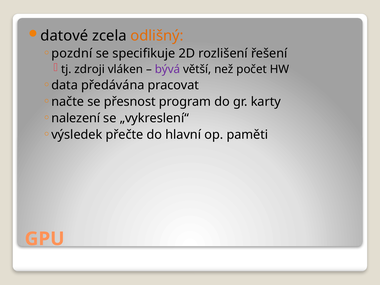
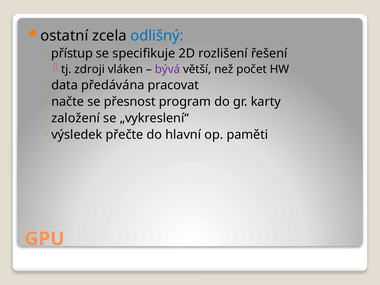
datové: datové -> ostatní
odlišný colour: orange -> blue
pozdní: pozdní -> přístup
nalezení: nalezení -> založení
